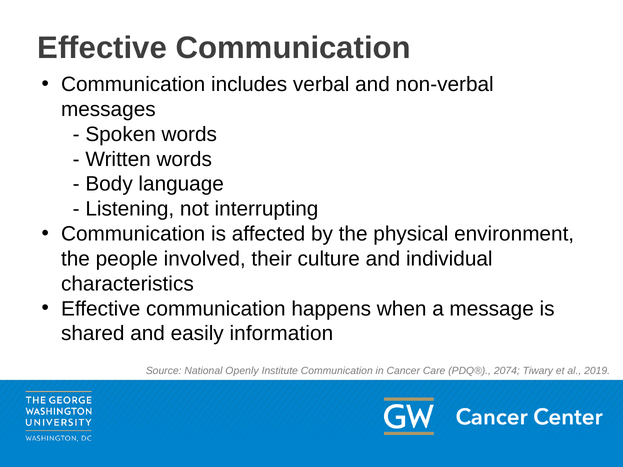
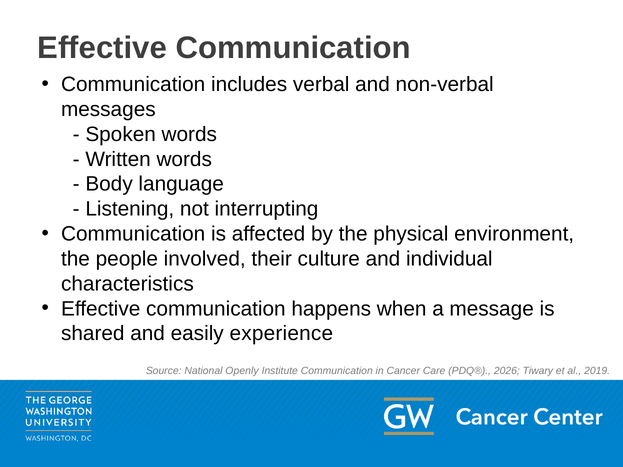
information: information -> experience
2074: 2074 -> 2026
